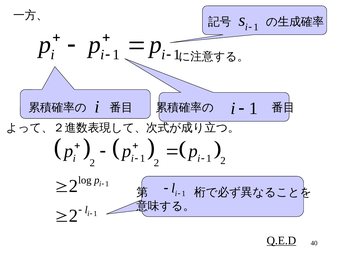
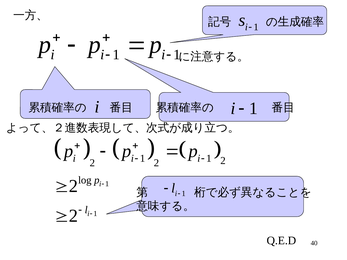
Q.E.D underline: present -> none
